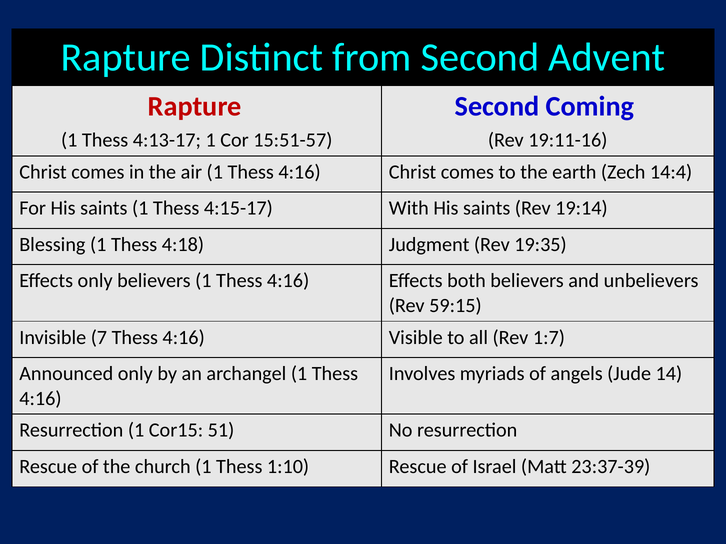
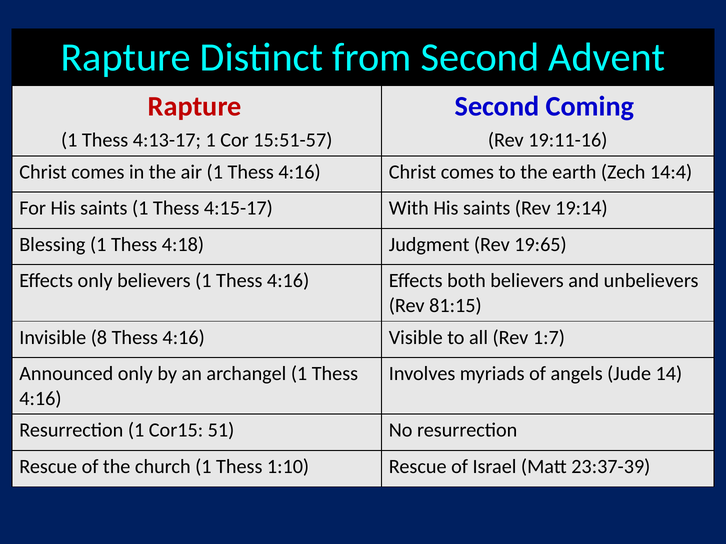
19:35: 19:35 -> 19:65
59:15: 59:15 -> 81:15
7: 7 -> 8
